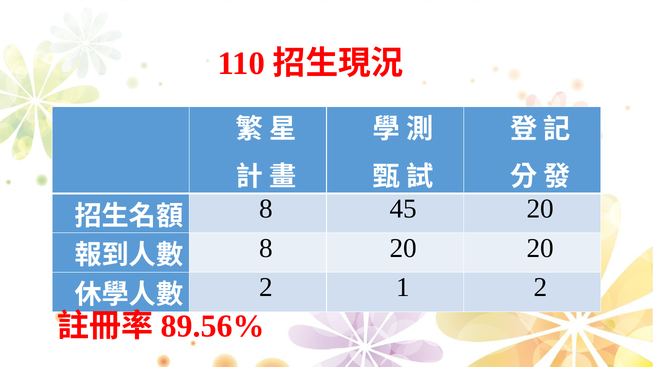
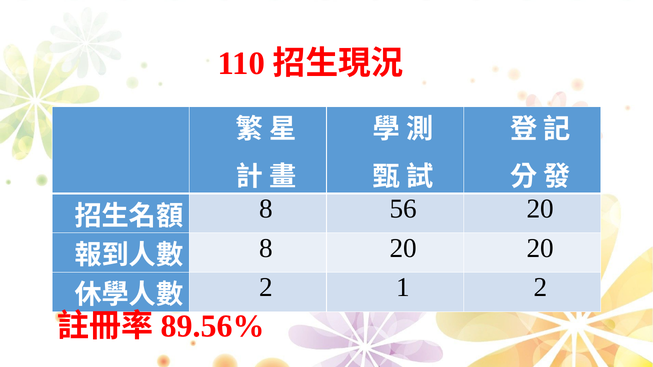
45: 45 -> 56
